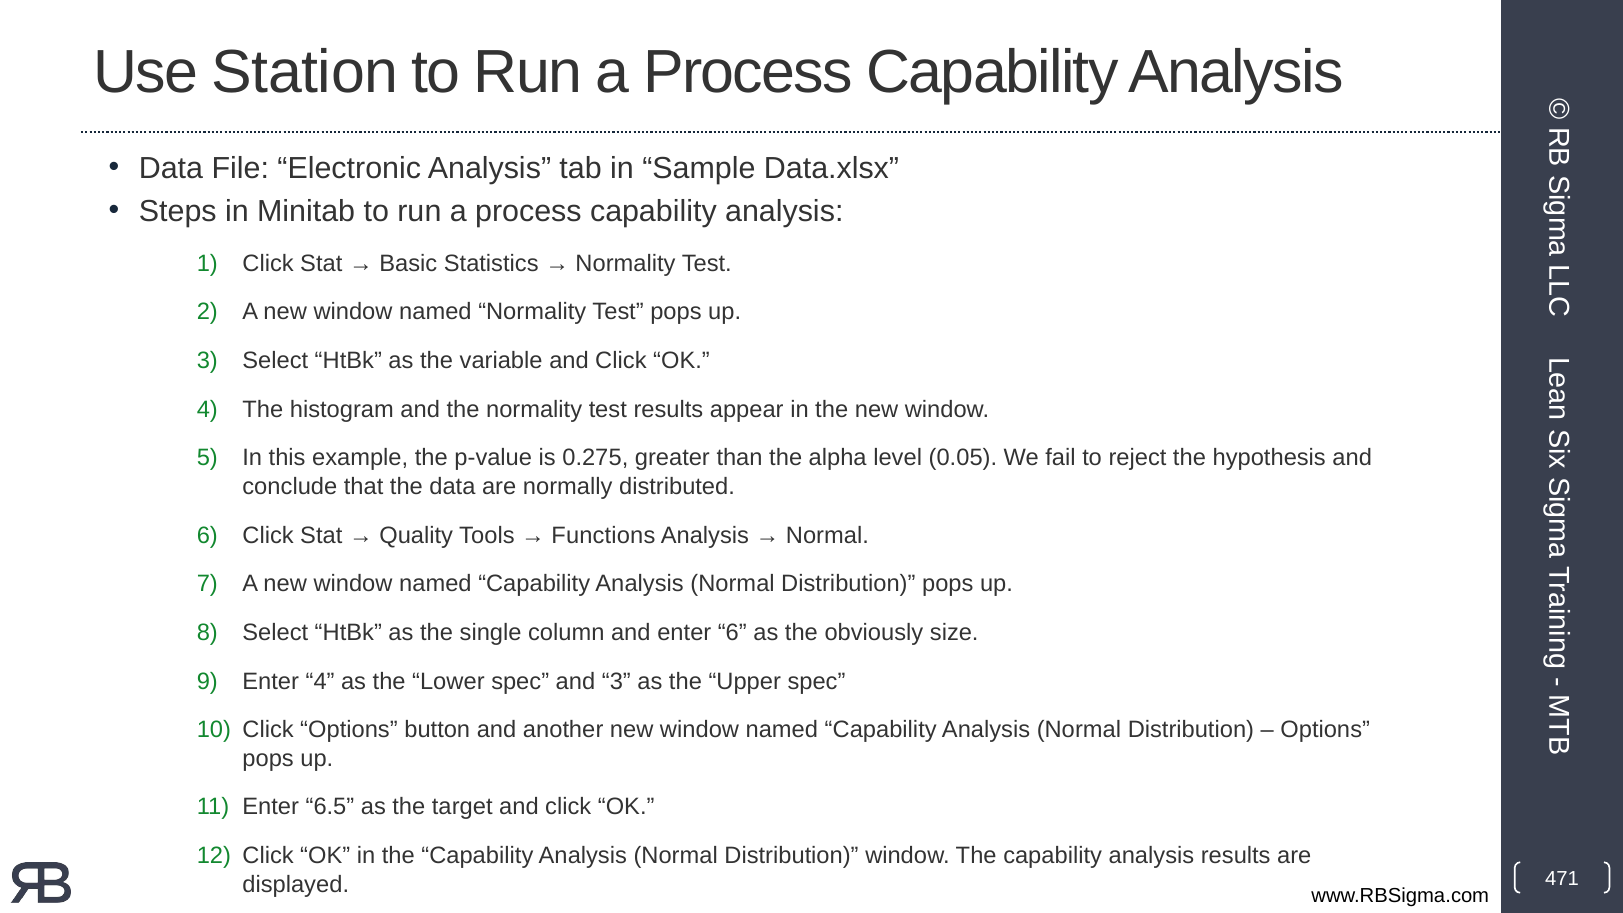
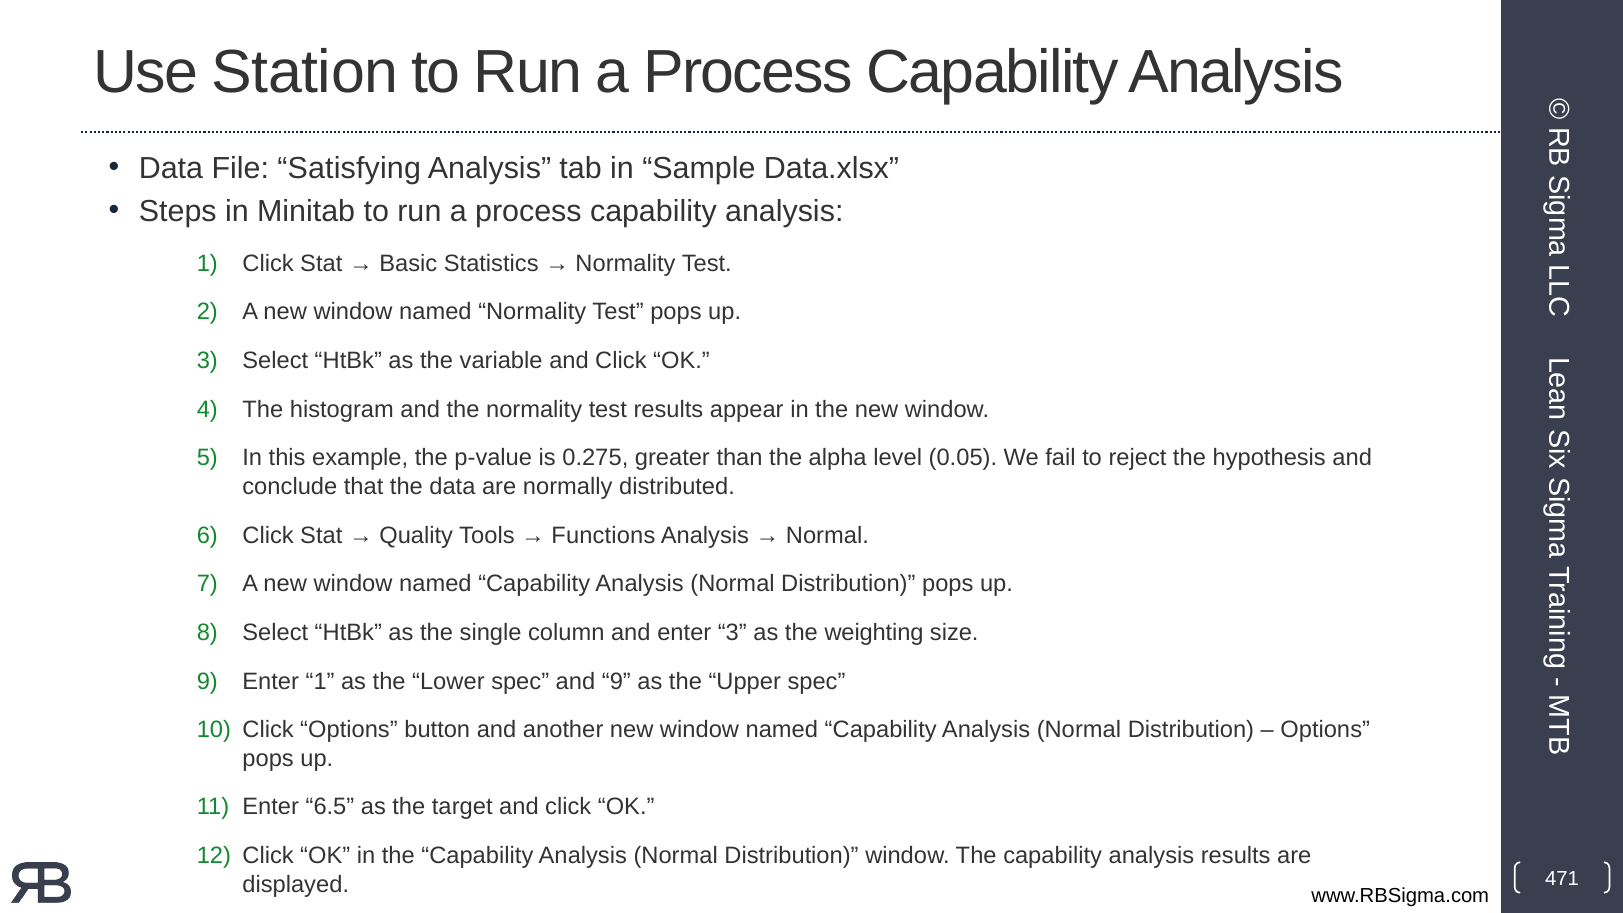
Electronic: Electronic -> Satisfying
enter 6: 6 -> 3
obviously: obviously -> weighting
Enter 4: 4 -> 1
and 3: 3 -> 9
